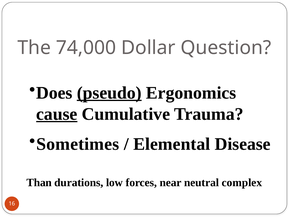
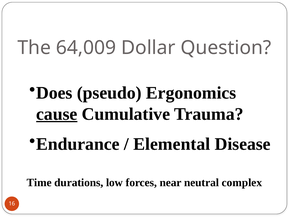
74,000: 74,000 -> 64,009
pseudo underline: present -> none
Sometimes: Sometimes -> Endurance
Than: Than -> Time
